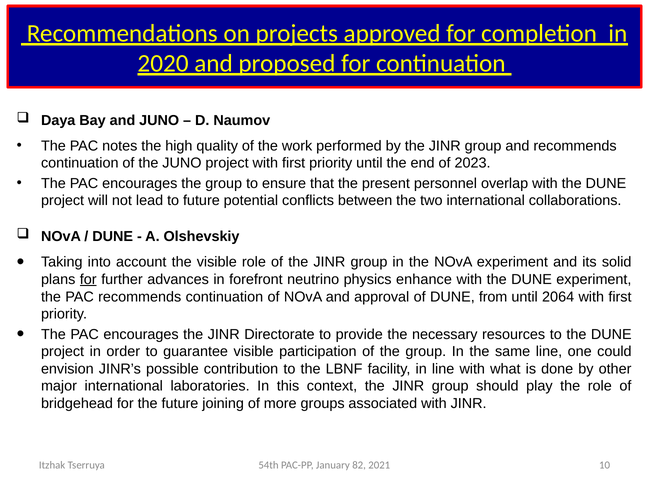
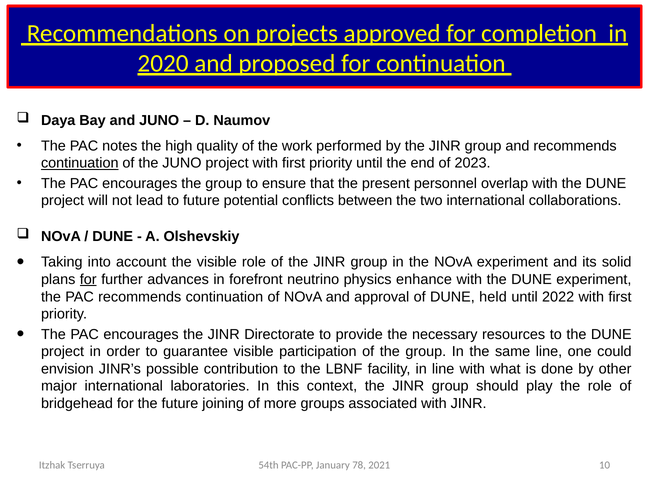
continuation at (80, 163) underline: none -> present
from: from -> held
2064: 2064 -> 2022
82: 82 -> 78
